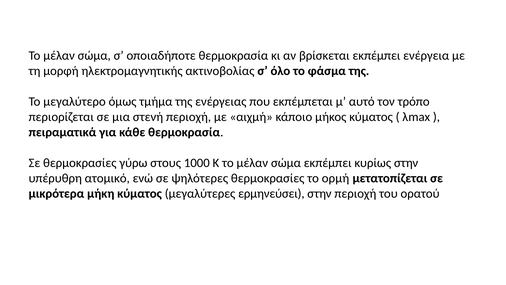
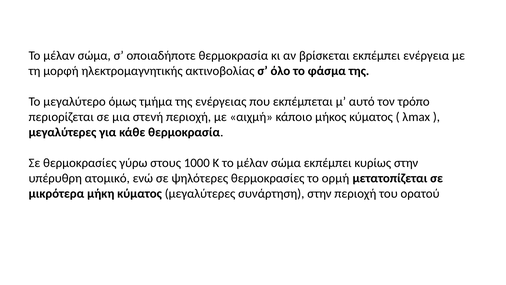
πειραματικά at (62, 132): πειραματικά -> μεγαλύτερες
ερμηνεύσει: ερμηνεύσει -> συνάρτηση
